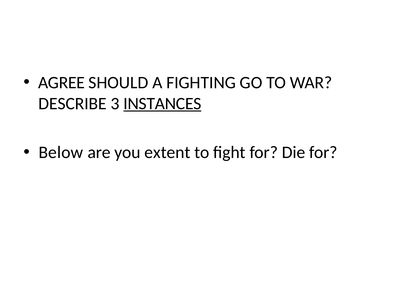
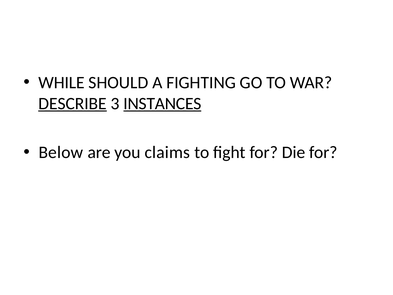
AGREE: AGREE -> WHILE
DESCRIBE underline: none -> present
extent: extent -> claims
